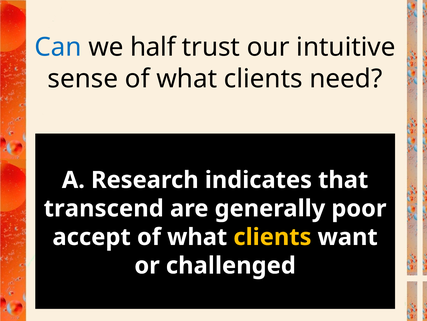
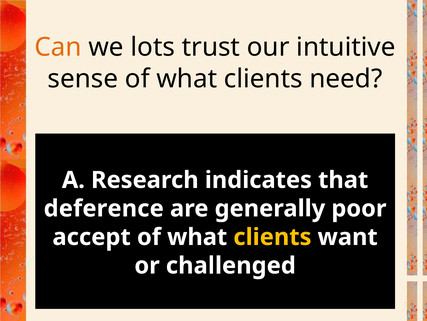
Can colour: blue -> orange
half: half -> lots
transcend: transcend -> deference
